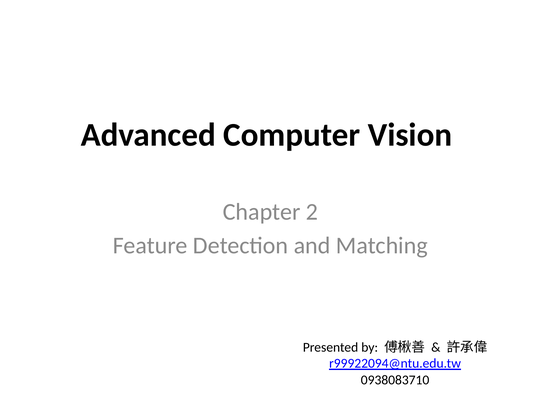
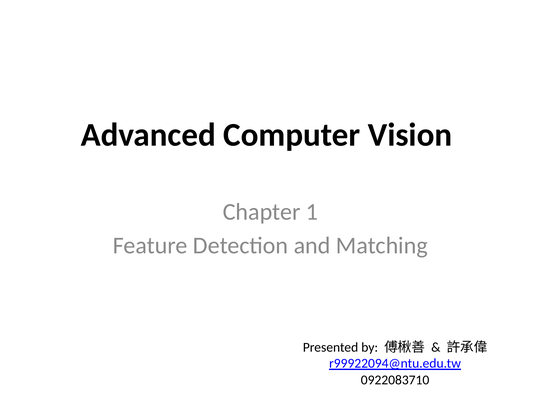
2: 2 -> 1
0938083710: 0938083710 -> 0922083710
